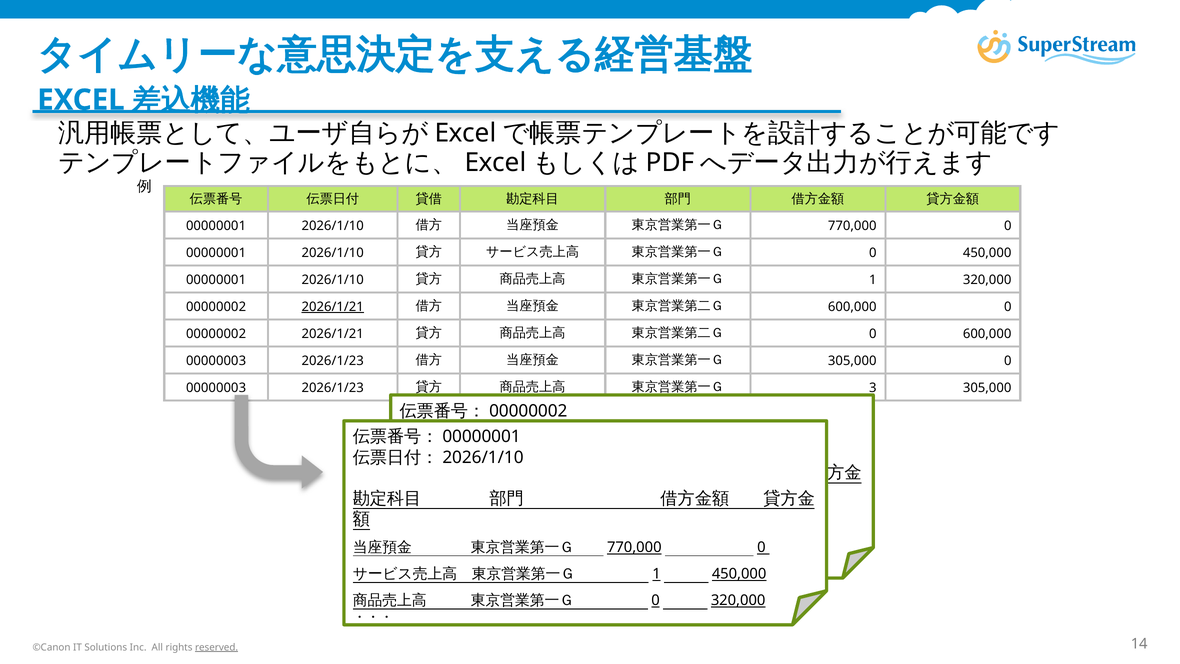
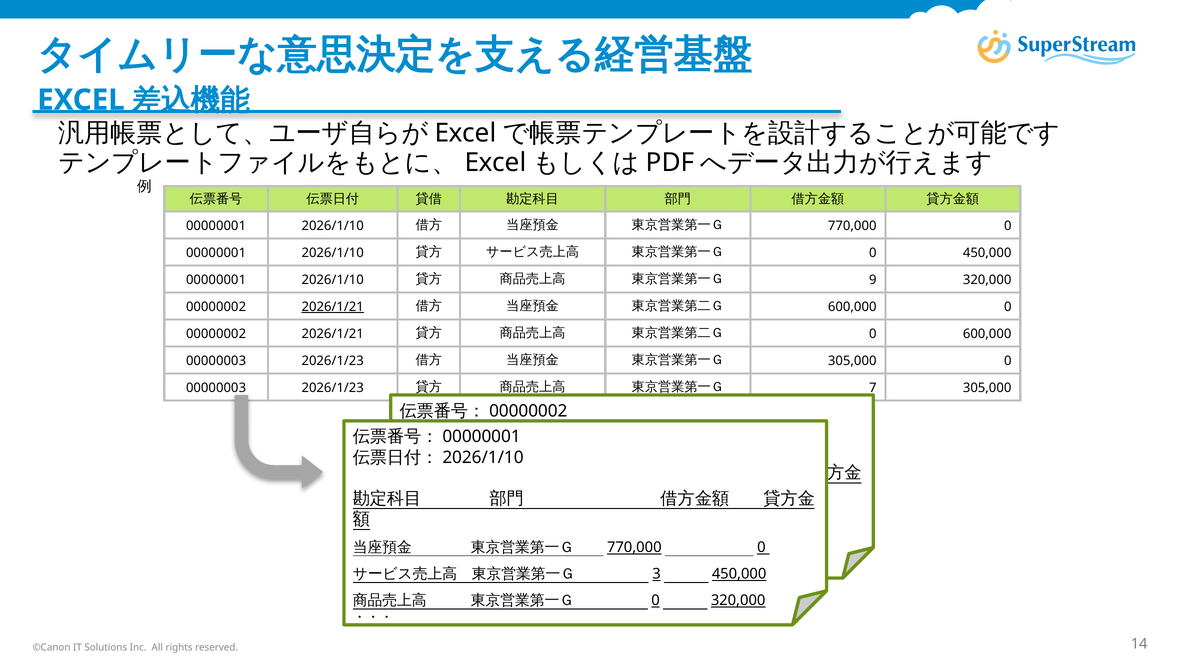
1 at (873, 280): 1 -> 9
3: 3 -> 7
1 at (657, 574): 1 -> 3
reserved underline: present -> none
